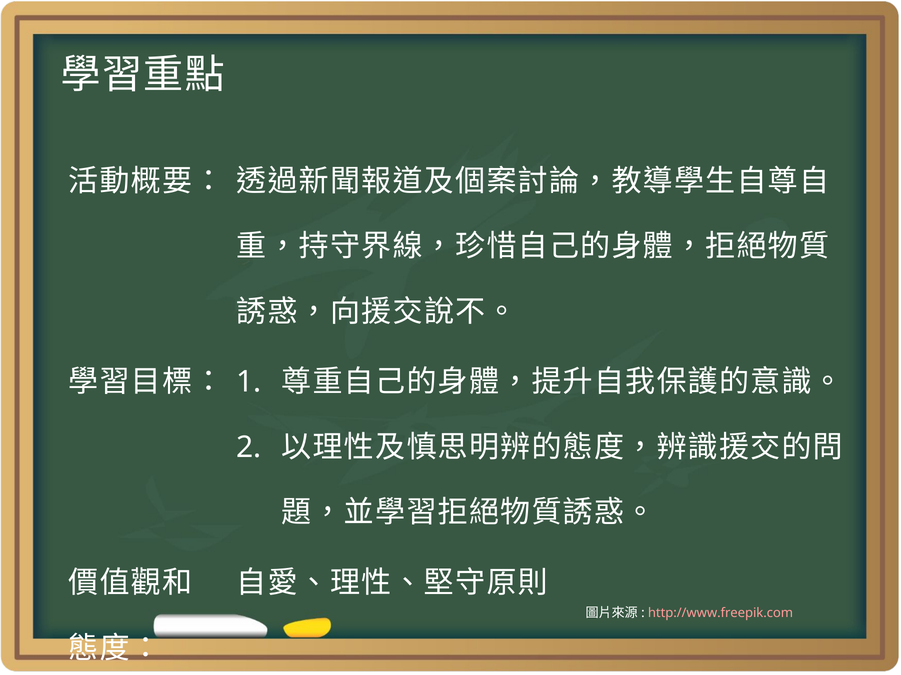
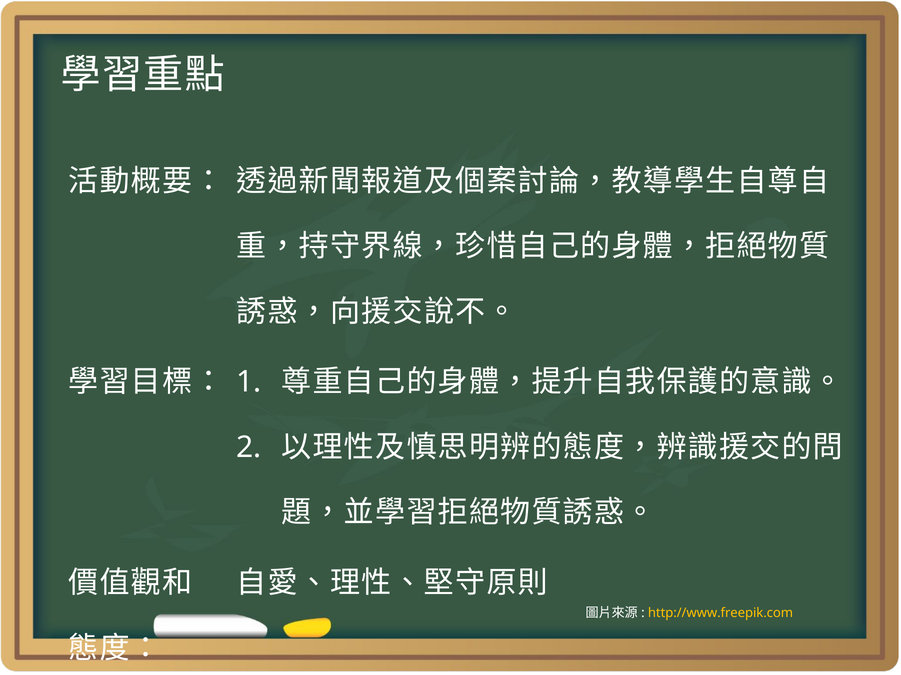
http://www.freepik.com colour: pink -> yellow
